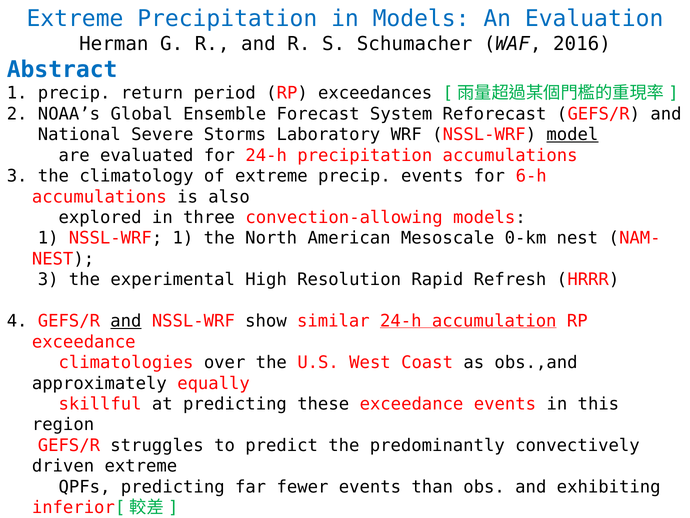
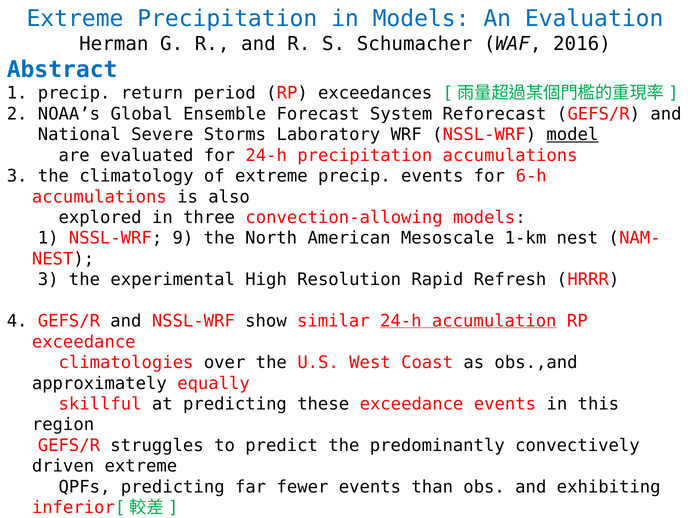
NSSL-WRF 1: 1 -> 9
0-km: 0-km -> 1-km
and at (126, 321) underline: present -> none
